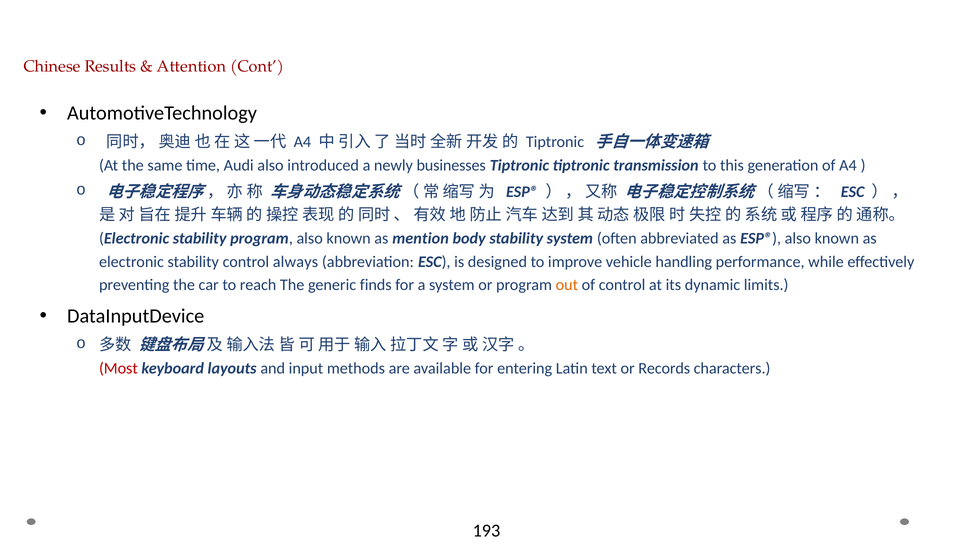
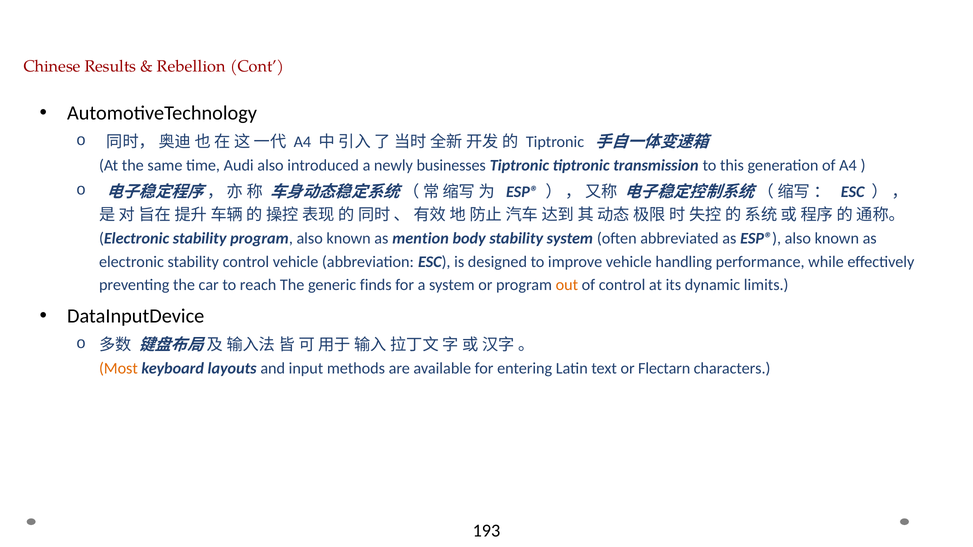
Attention: Attention -> Rebellion
control always: always -> vehicle
Most colour: red -> orange
Records: Records -> Flectarn
